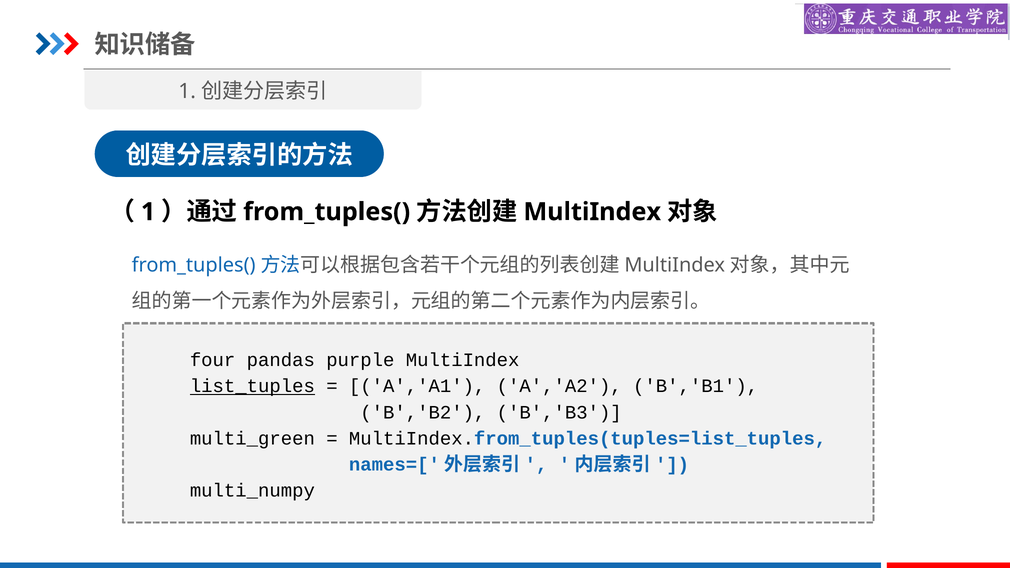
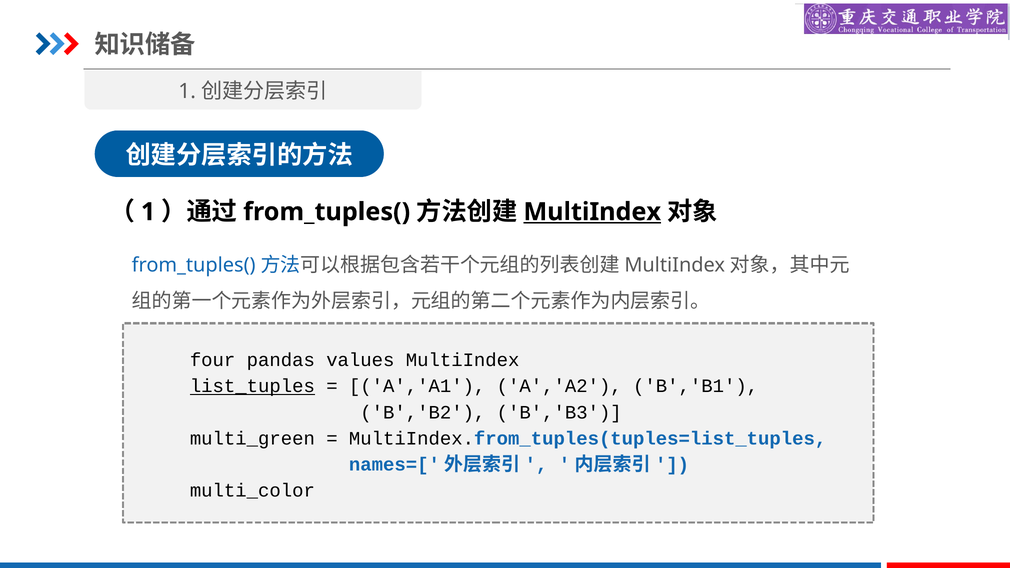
MultiIndex at (592, 212) underline: none -> present
purple: purple -> values
multi_numpy: multi_numpy -> multi_color
